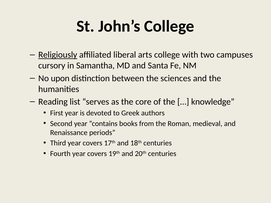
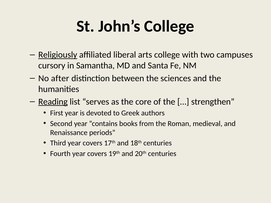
upon: upon -> after
Reading underline: none -> present
knowledge: knowledge -> strengthen
